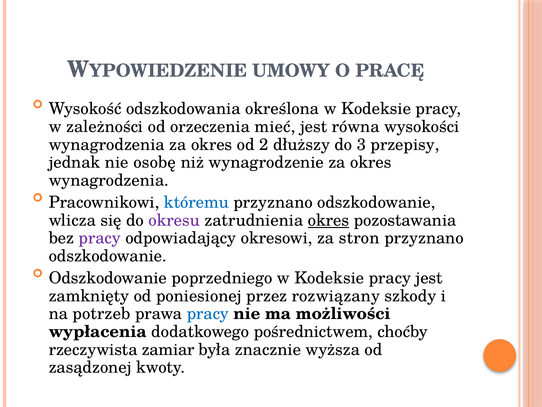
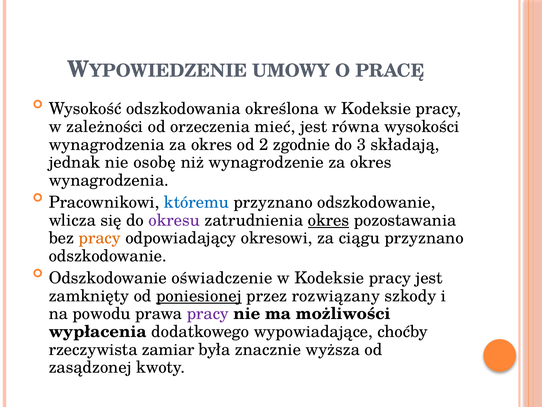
dłuższy: dłuższy -> zgodnie
przepisy: przepisy -> składają
pracy at (100, 238) colour: purple -> orange
stron: stron -> ciągu
poprzedniego: poprzedniego -> oświadczenie
poniesionej underline: none -> present
potrzeb: potrzeb -> powodu
pracy at (208, 313) colour: blue -> purple
pośrednictwem: pośrednictwem -> wypowiadające
